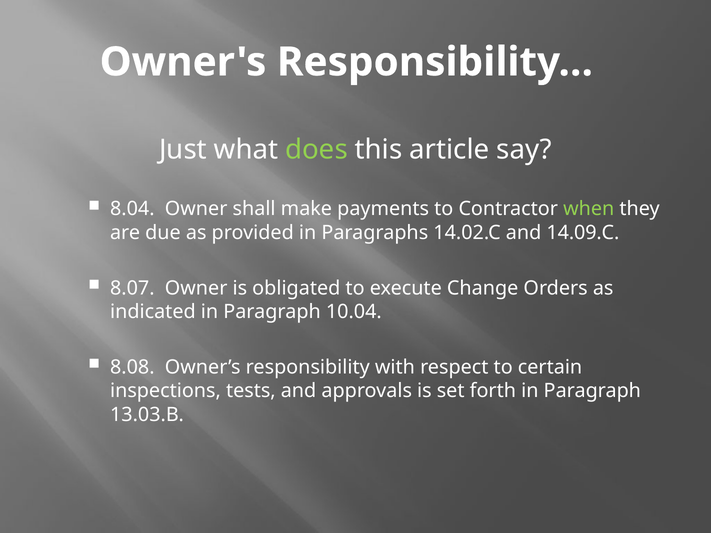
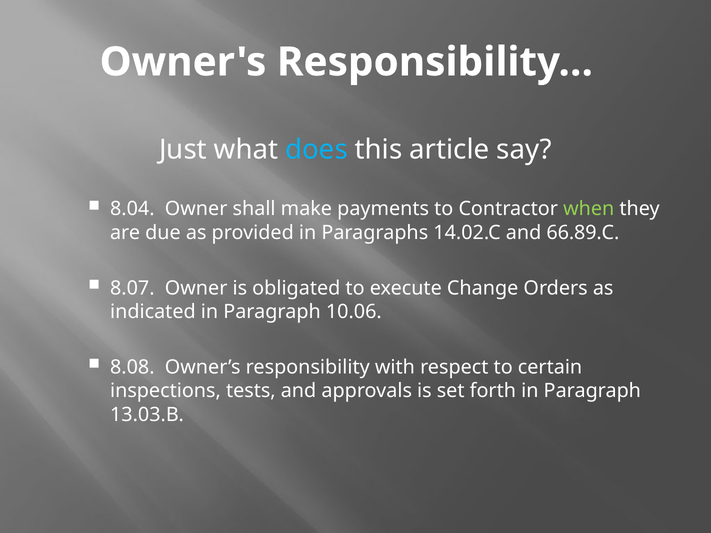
does colour: light green -> light blue
14.09.C: 14.09.C -> 66.89.C
10.04: 10.04 -> 10.06
